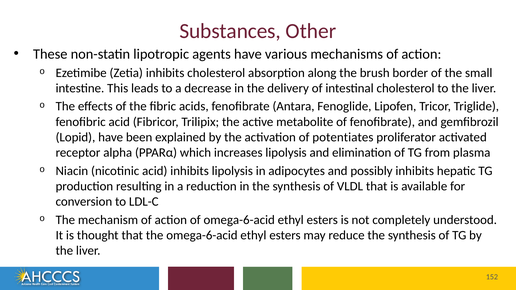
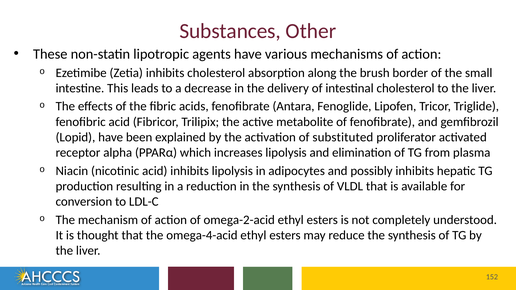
potentiates: potentiates -> substituted
of omega-6-acid: omega-6-acid -> omega-2-acid
the omega-6-acid: omega-6-acid -> omega-4-acid
